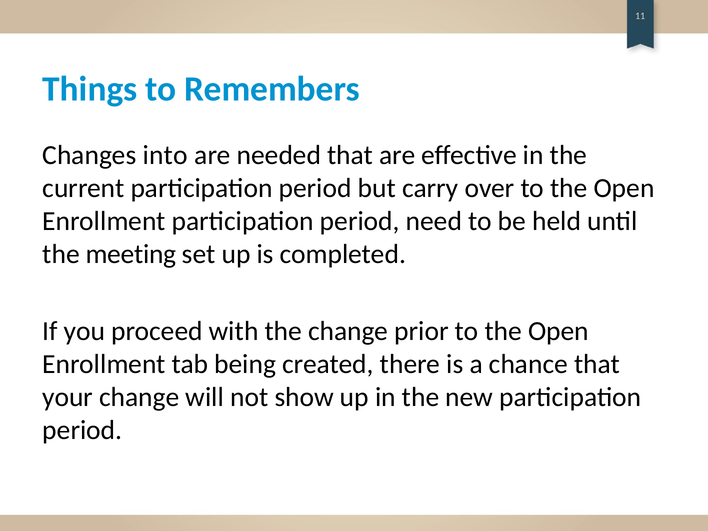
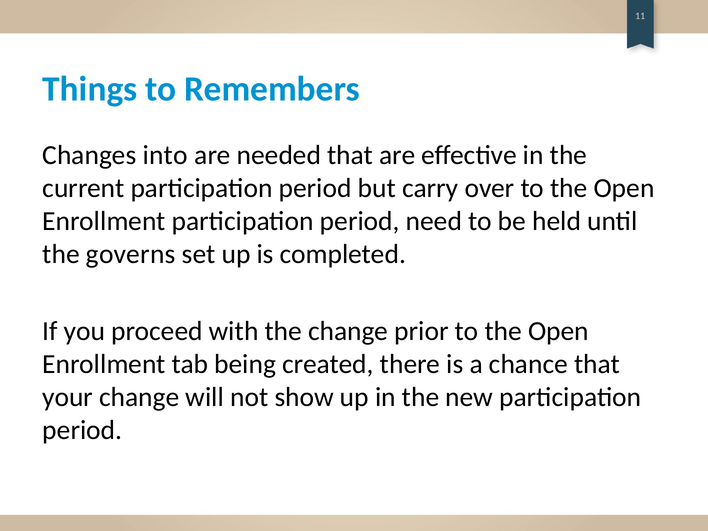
meeting: meeting -> governs
